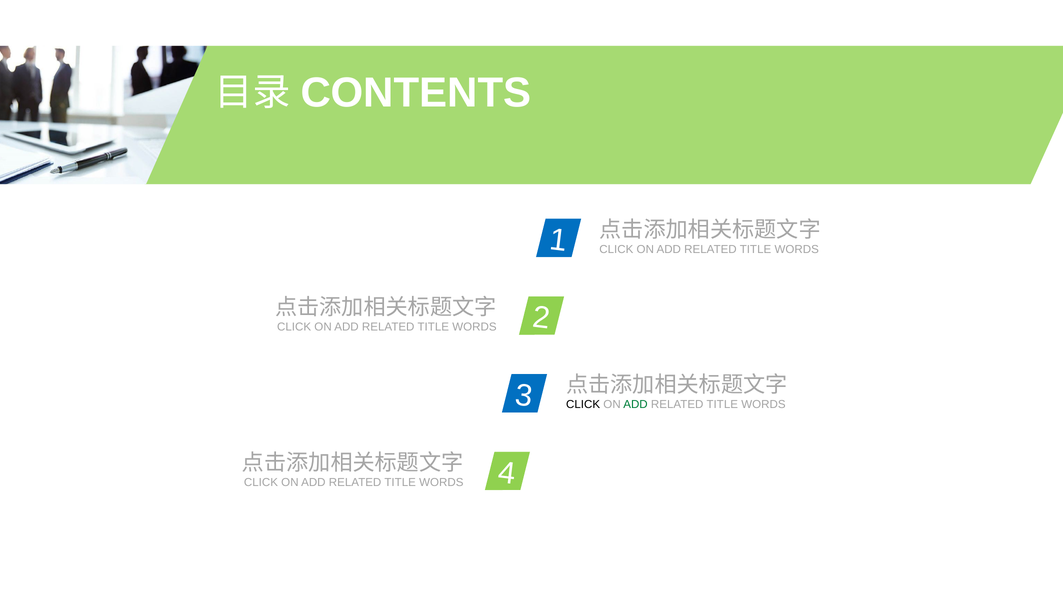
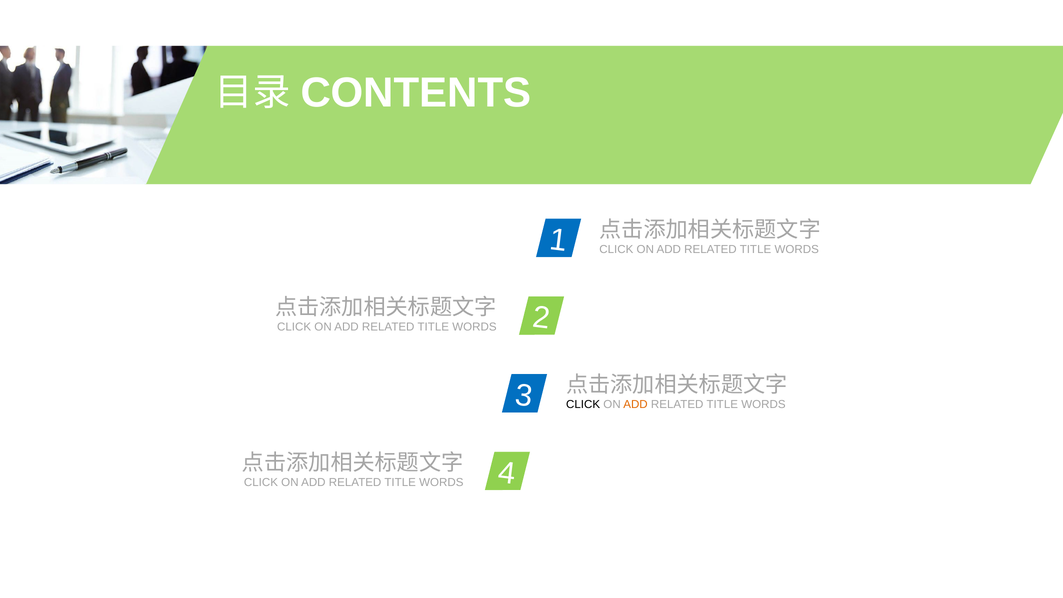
ADD at (636, 405) colour: green -> orange
